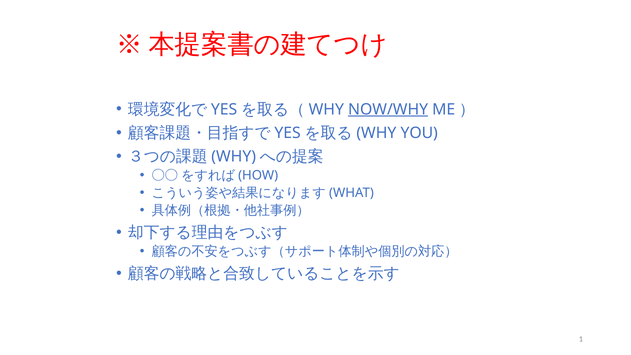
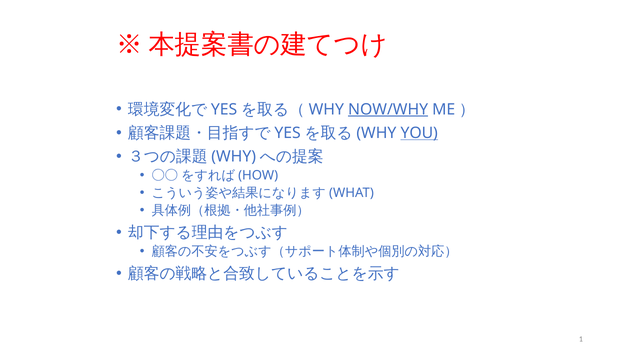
YOU underline: none -> present
